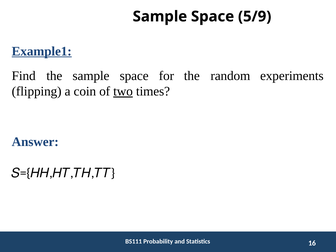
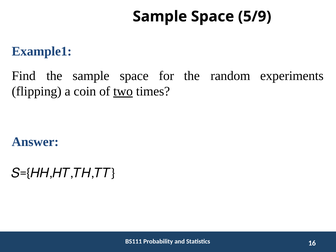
Example1 underline: present -> none
